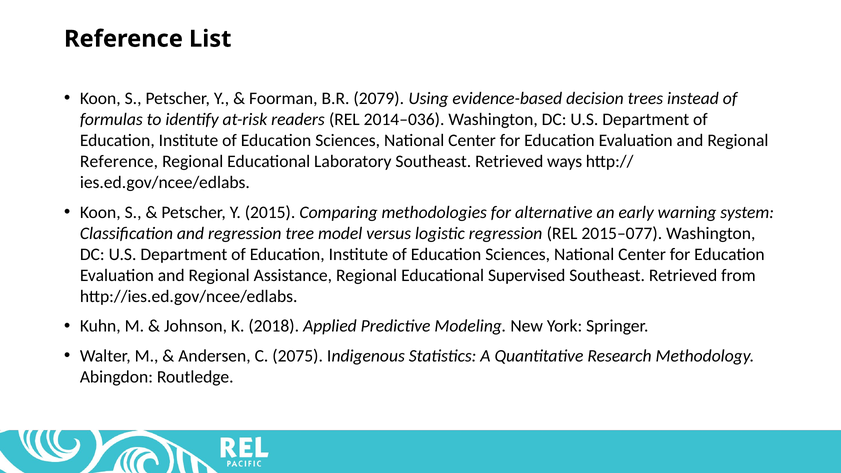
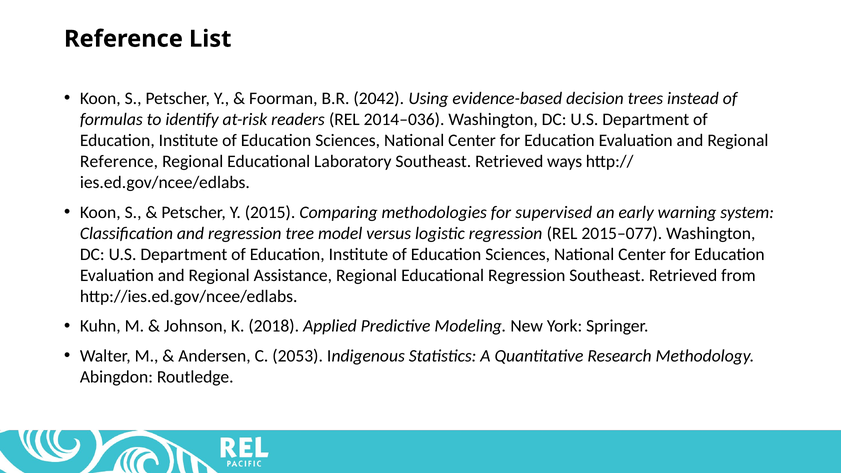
2079: 2079 -> 2042
alternative: alternative -> supervised
Educational Supervised: Supervised -> Regression
2075: 2075 -> 2053
